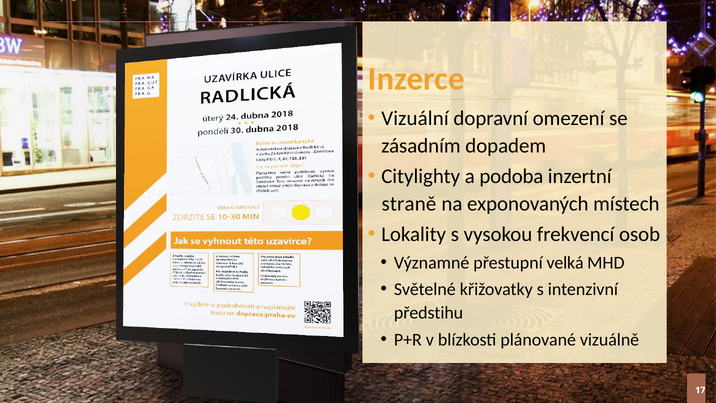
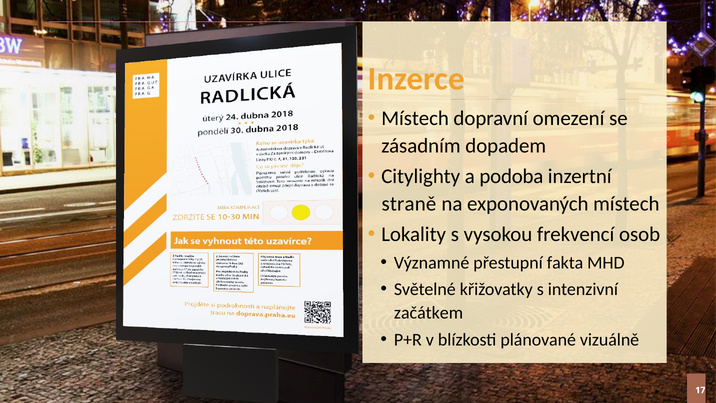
Vizuální at (415, 118): Vizuální -> Místech
velká: velká -> fakta
předstihu: předstihu -> začátkem
